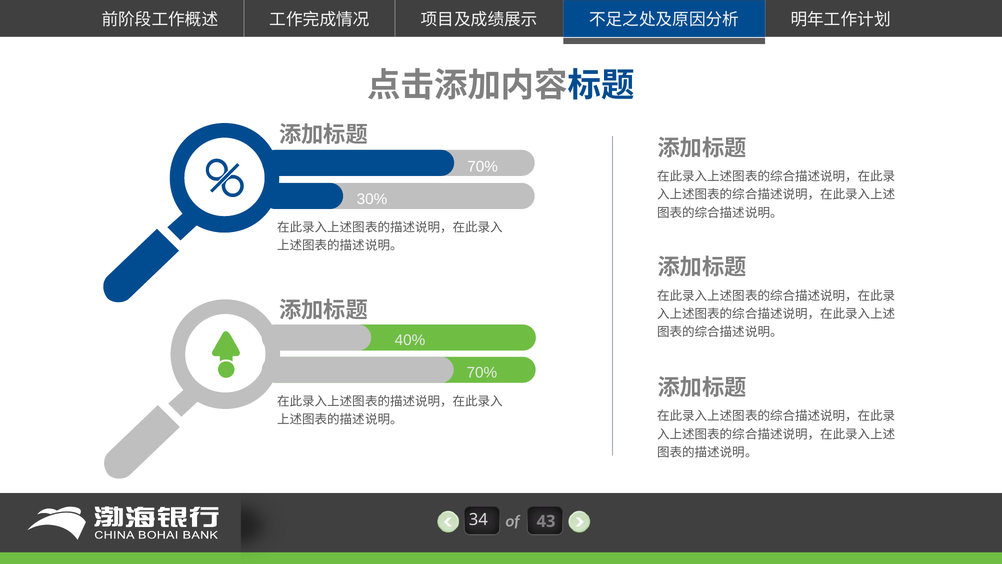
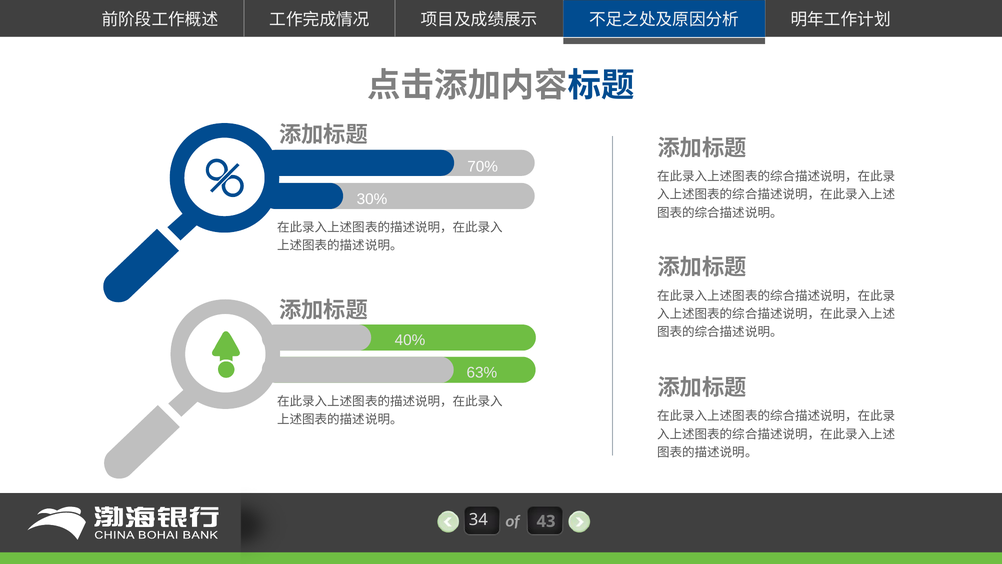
70% at (482, 372): 70% -> 63%
